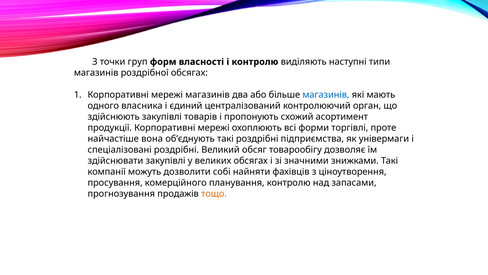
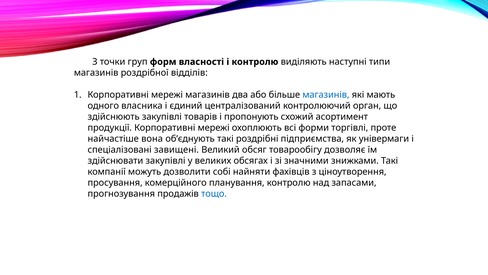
роздрібної обсягах: обсягах -> відділів
спеціалізовані роздрібні: роздрібні -> завищені
тощо colour: orange -> blue
